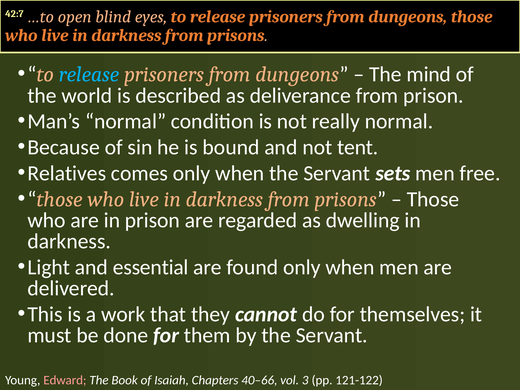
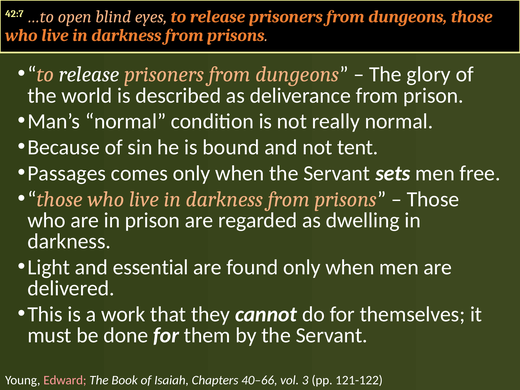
release at (89, 74) colour: light blue -> white
mind: mind -> glory
Relatives: Relatives -> Passages
